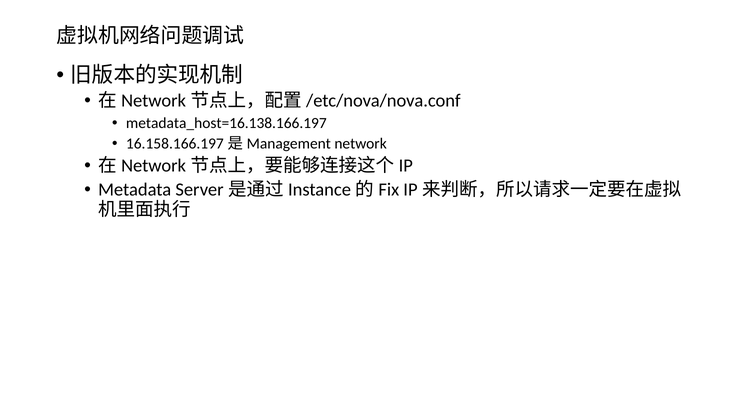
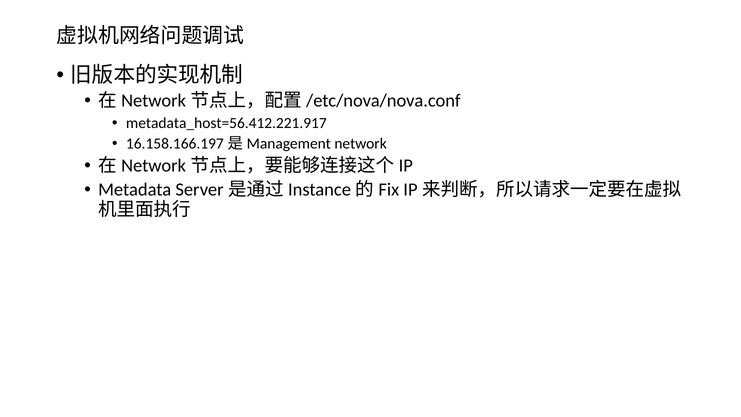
metadata_host=16.138.166.197: metadata_host=16.138.166.197 -> metadata_host=56.412.221.917
